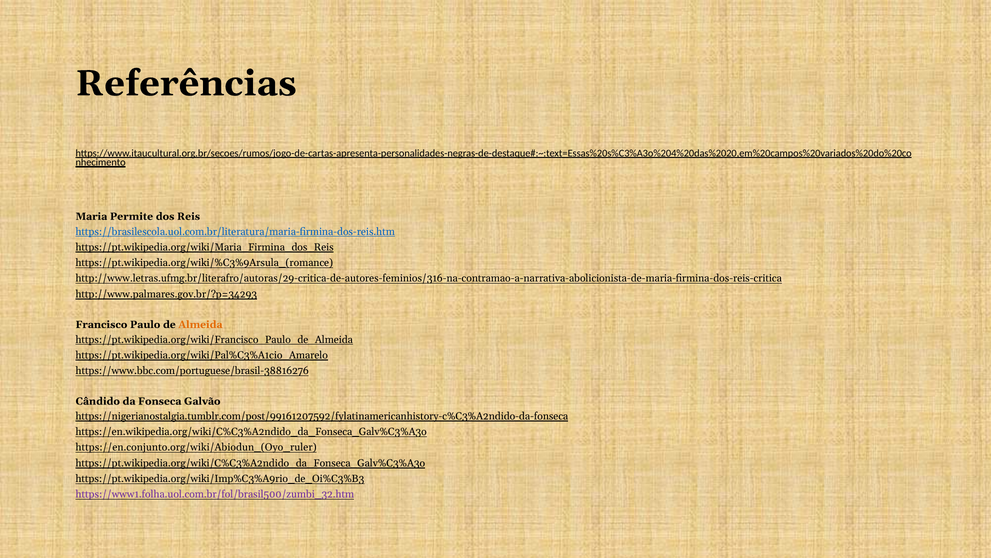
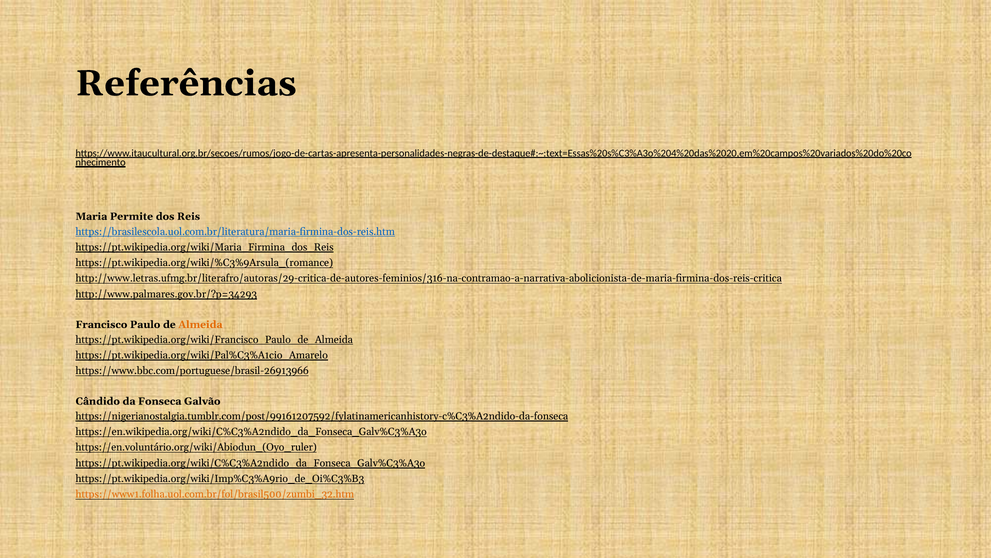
https://www.bbc.com/portuguese/brasil-38816276: https://www.bbc.com/portuguese/brasil-38816276 -> https://www.bbc.com/portuguese/brasil-26913966
https://en.conjunto.org/wiki/Abiodun_(Oyo_ruler: https://en.conjunto.org/wiki/Abiodun_(Oyo_ruler -> https://en.voluntário.org/wiki/Abiodun_(Oyo_ruler
https://www1.folha.uol.com.br/fol/brasil500/zumbi_32.htm colour: purple -> orange
